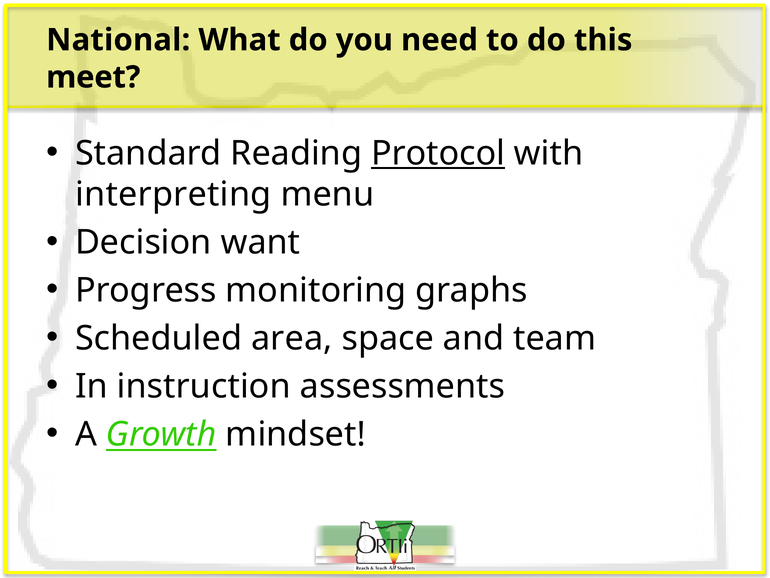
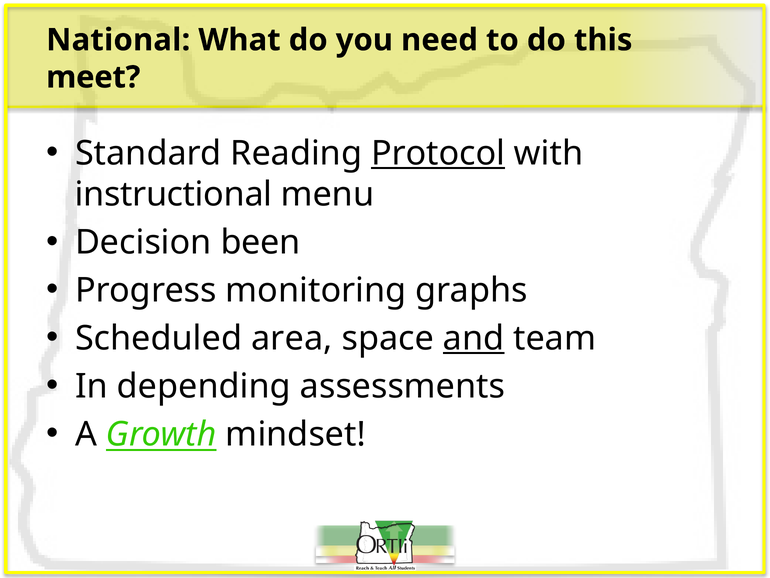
interpreting: interpreting -> instructional
want: want -> been
and underline: none -> present
instruction: instruction -> depending
